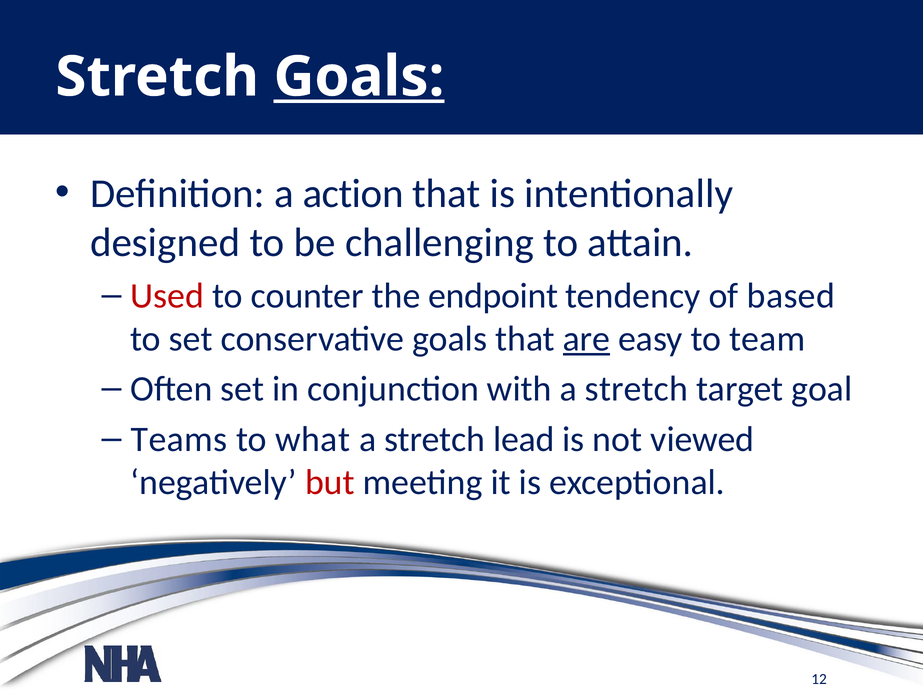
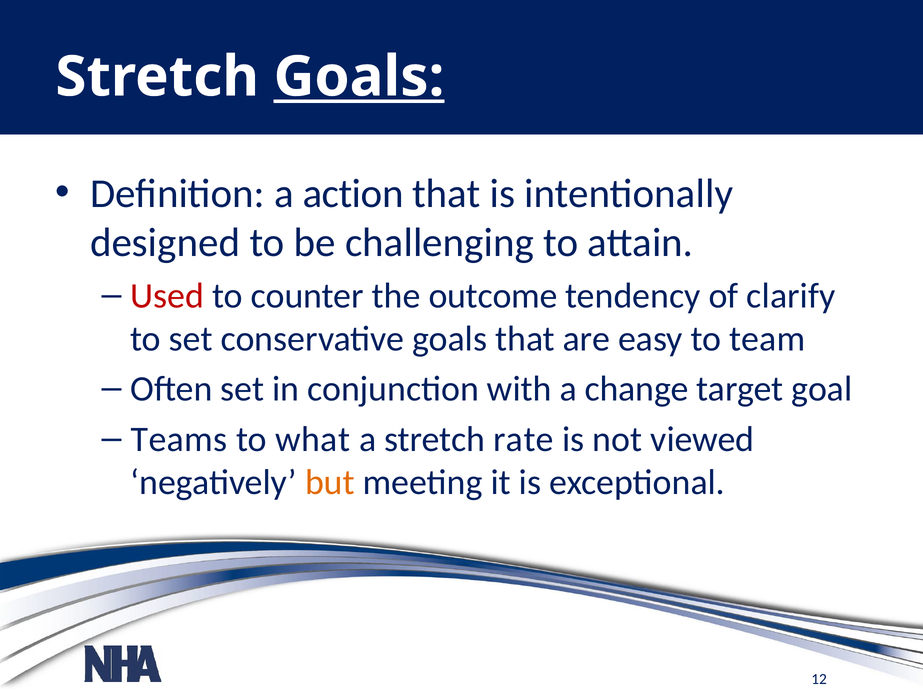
endpoint: endpoint -> outcome
based: based -> clarify
are underline: present -> none
with a stretch: stretch -> change
lead: lead -> rate
but colour: red -> orange
